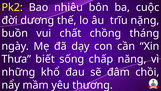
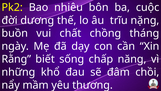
Thưa: Thưa -> Rằng
